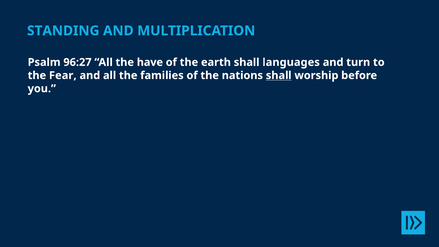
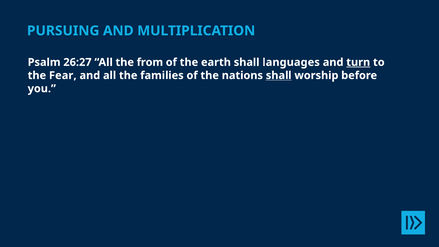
STANDING: STANDING -> PURSUING
96:27: 96:27 -> 26:27
have: have -> from
turn underline: none -> present
